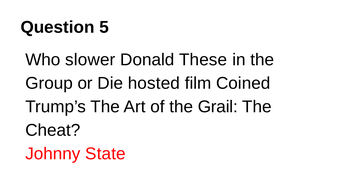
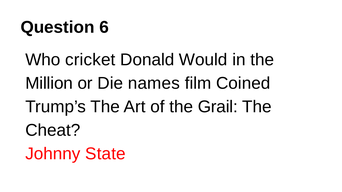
5: 5 -> 6
slower: slower -> cricket
These: These -> Would
Group: Group -> Million
hosted: hosted -> names
